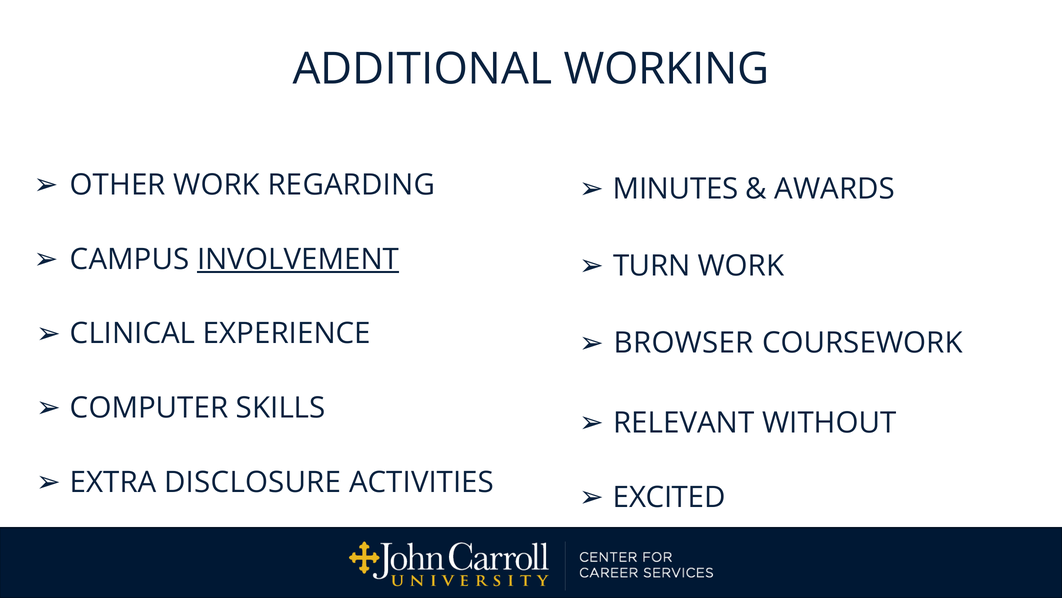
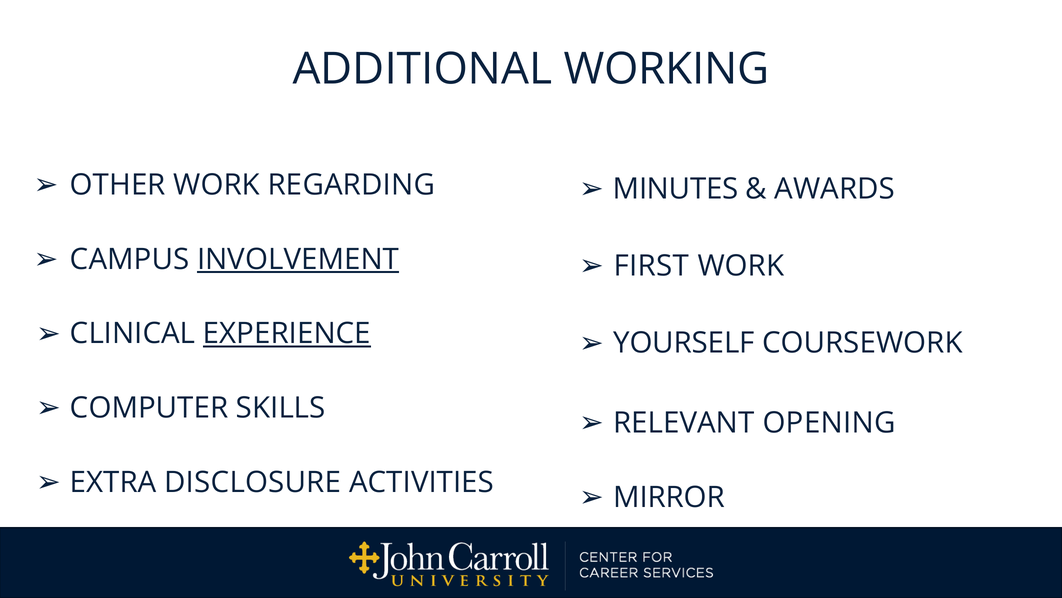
TURN: TURN -> FIRST
EXPERIENCE underline: none -> present
BROWSER: BROWSER -> YOURSELF
WITHOUT: WITHOUT -> OPENING
EXCITED: EXCITED -> MIRROR
